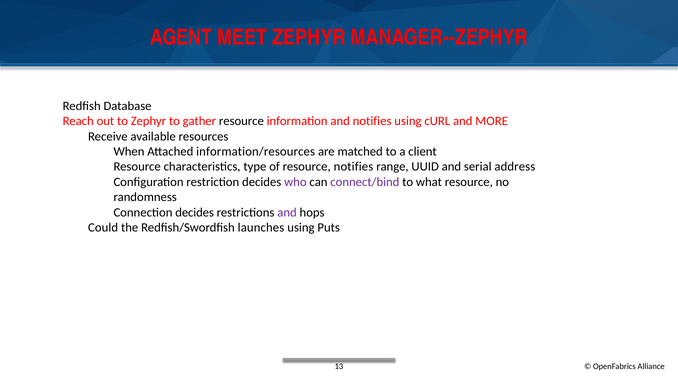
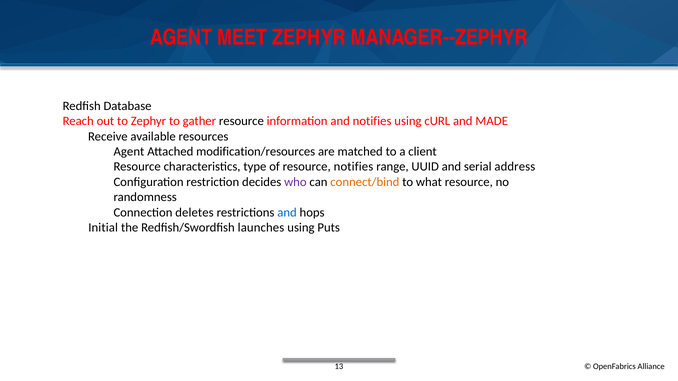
MORE: MORE -> MADE
When at (129, 152): When -> Agent
information/resources: information/resources -> modification/resources
connect/bind colour: purple -> orange
Connection decides: decides -> deletes
and at (287, 213) colour: purple -> blue
Could: Could -> Initial
